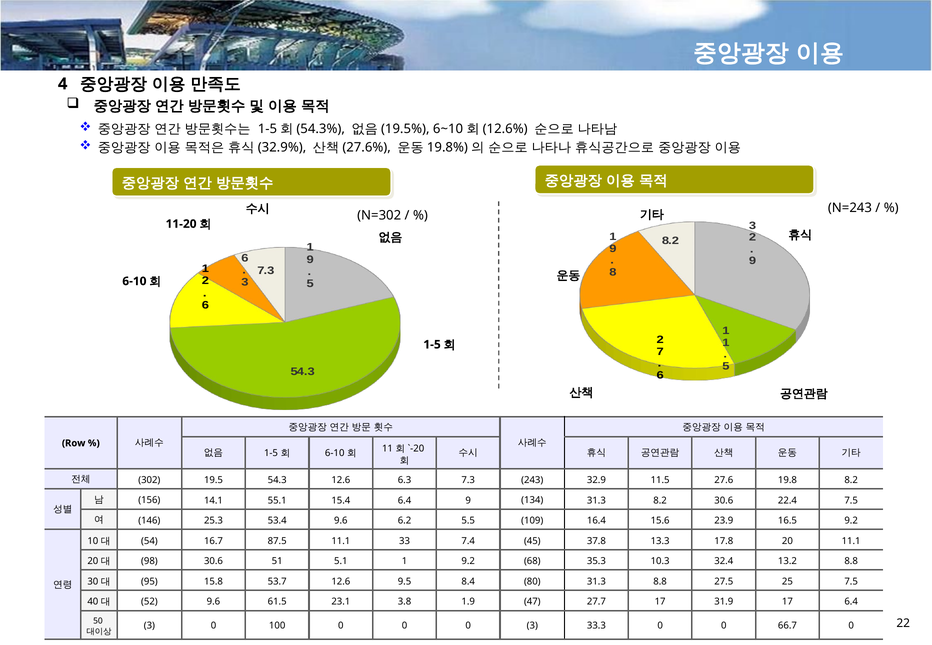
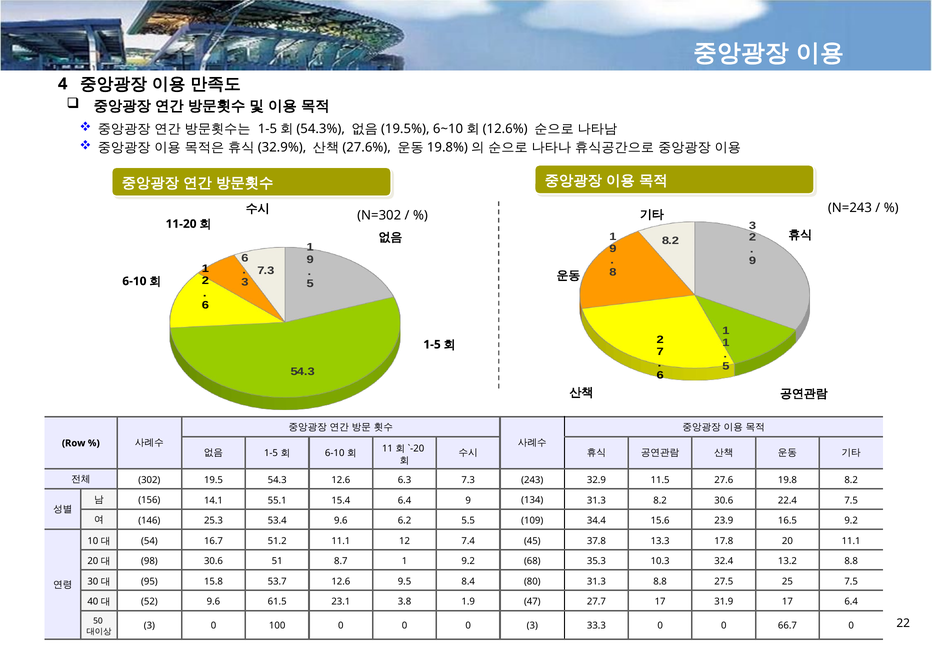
16.4: 16.4 -> 34.4
87.5: 87.5 -> 51.2
33: 33 -> 12
5.1: 5.1 -> 8.7
